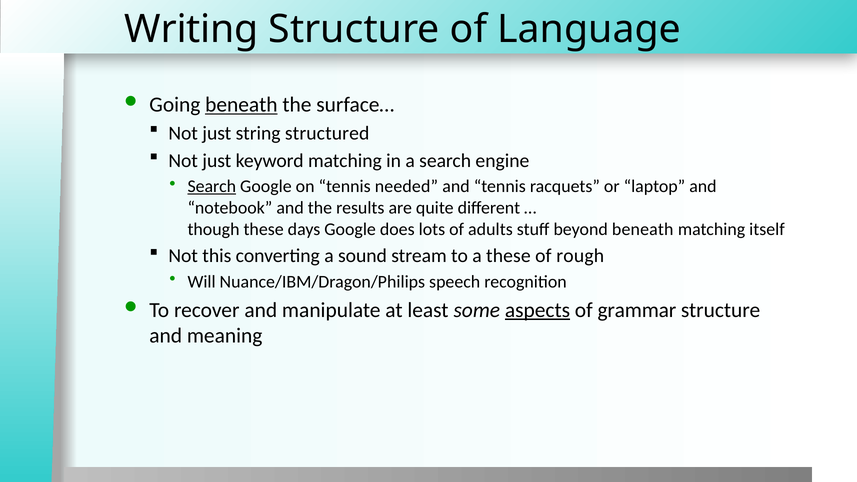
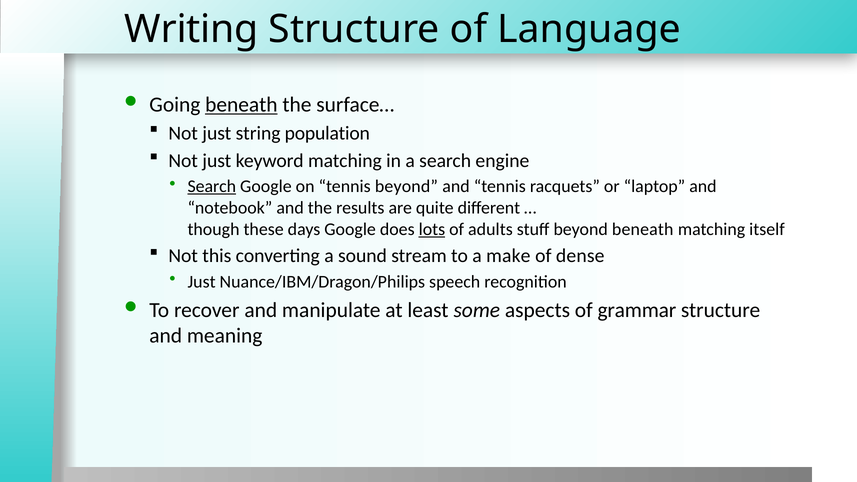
structured: structured -> population
tennis needed: needed -> beyond
lots underline: none -> present
a these: these -> make
rough: rough -> dense
Will at (202, 282): Will -> Just
aspects underline: present -> none
